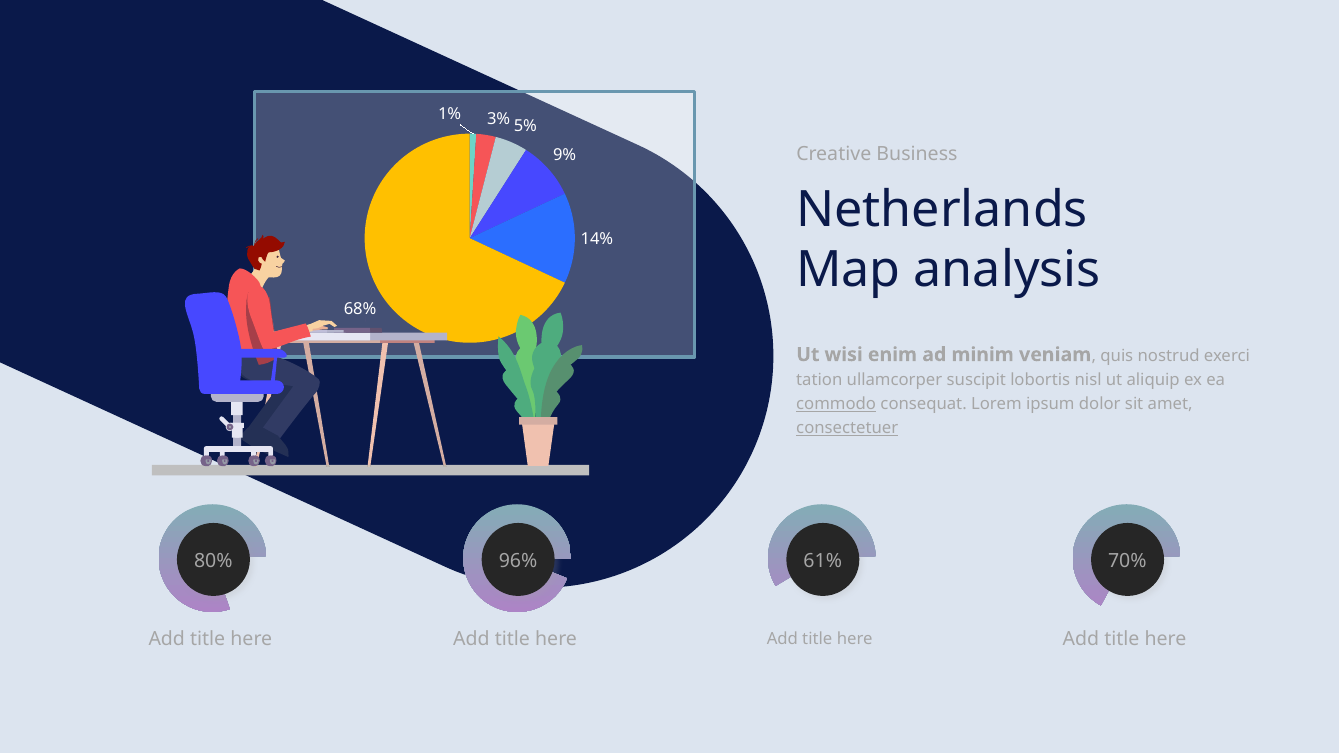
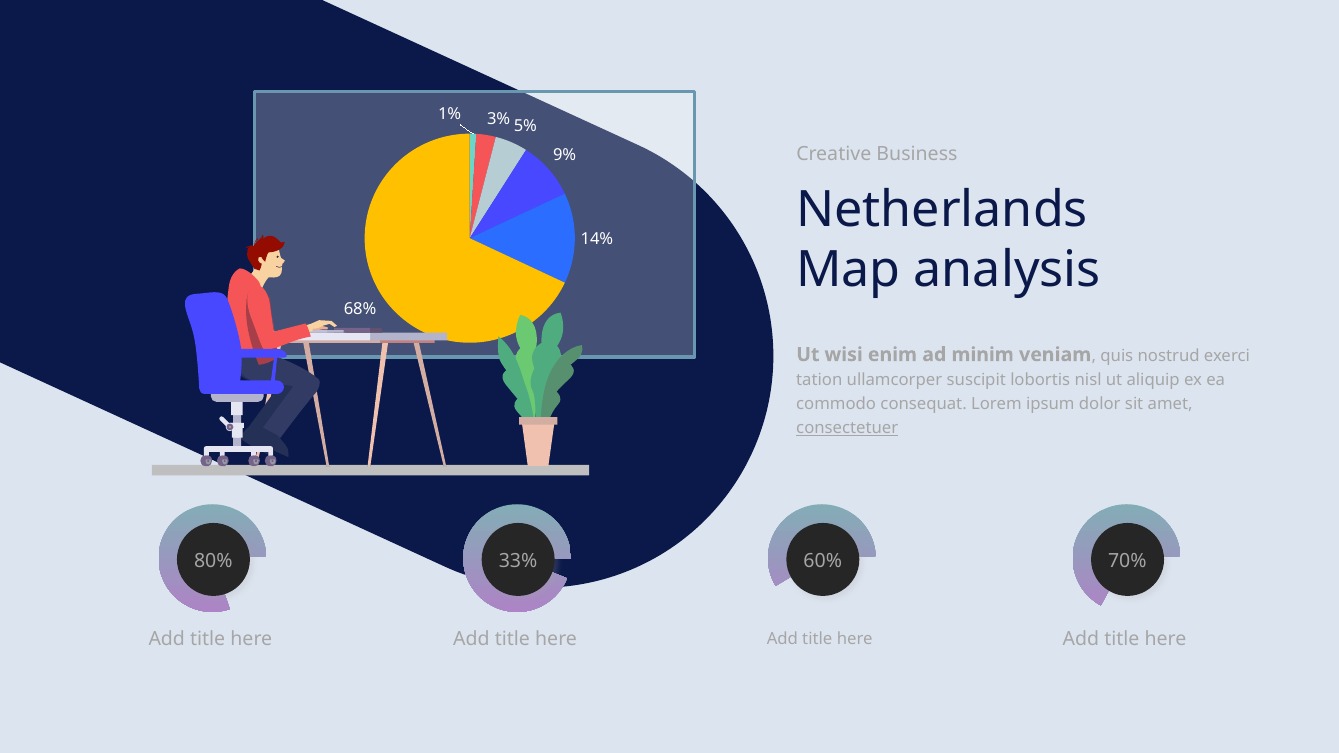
commodo underline: present -> none
96%: 96% -> 33%
61%: 61% -> 60%
